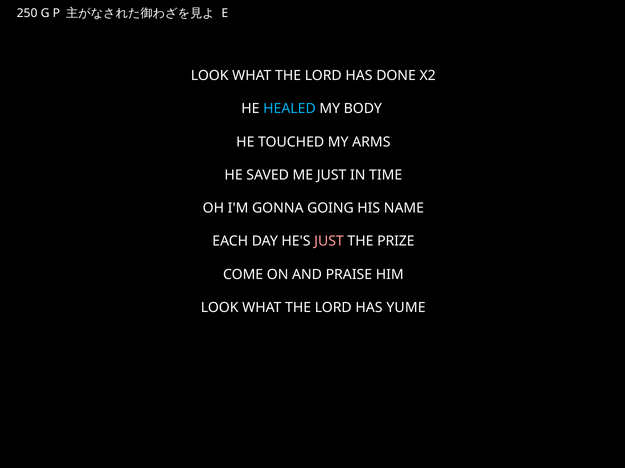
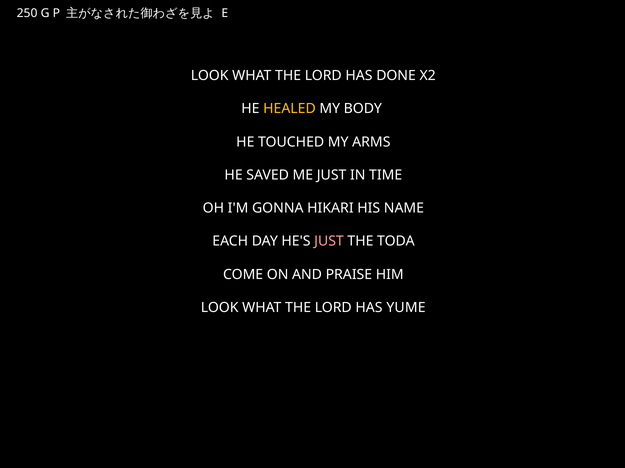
HEALED colour: light blue -> yellow
GOING: GOING -> HIKARI
PRIZE: PRIZE -> TODA
